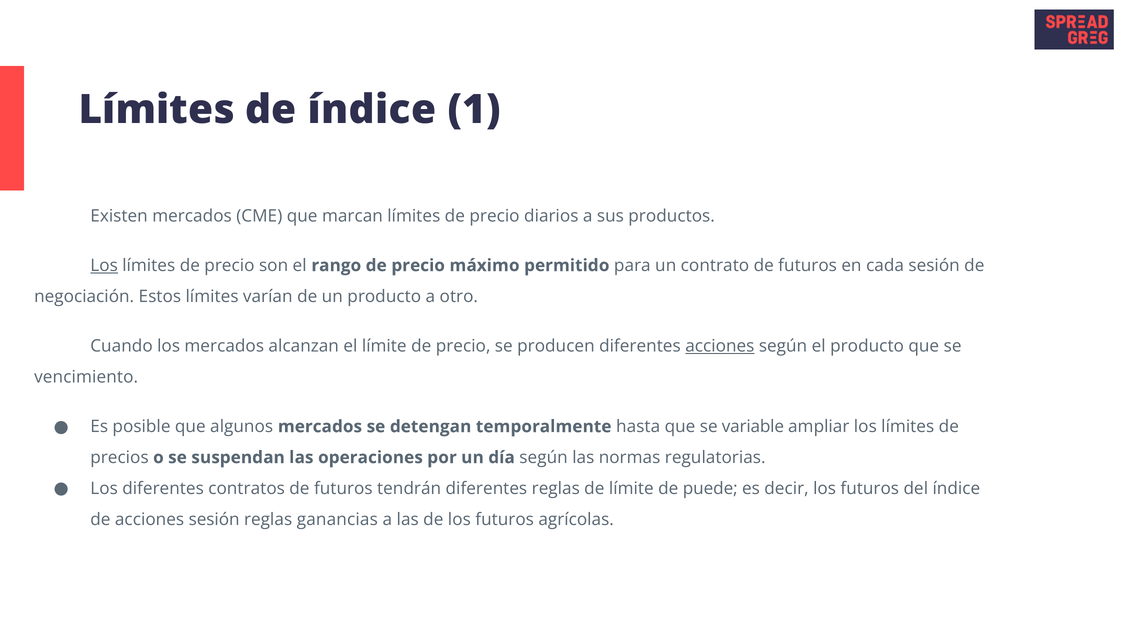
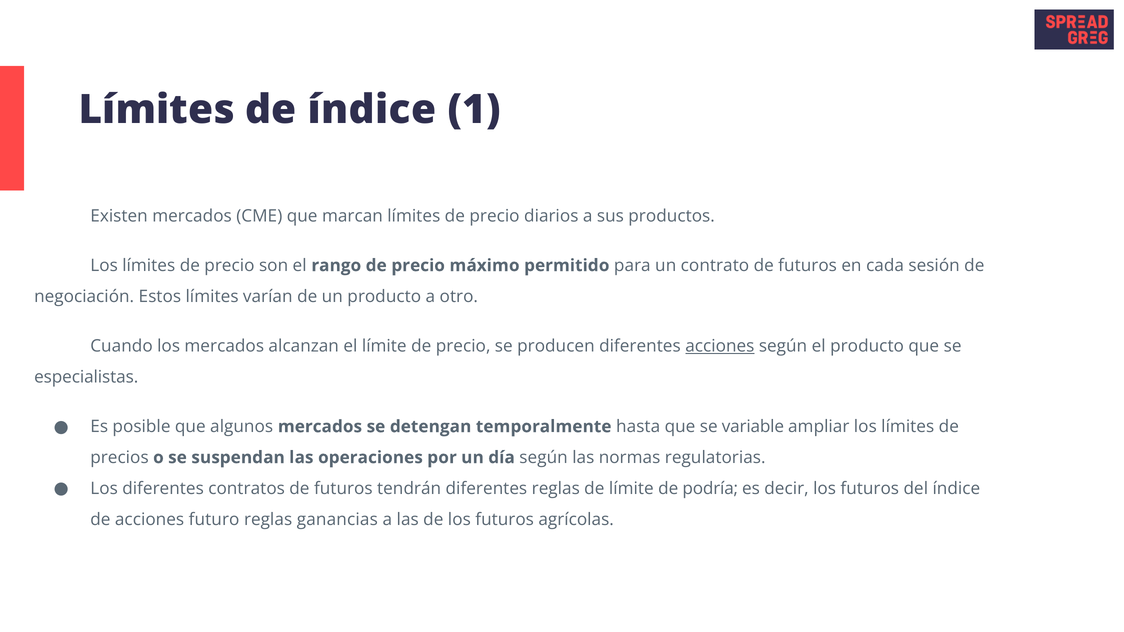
Los at (104, 266) underline: present -> none
vencimiento: vencimiento -> especialistas
puede: puede -> podría
acciones sesión: sesión -> futuro
